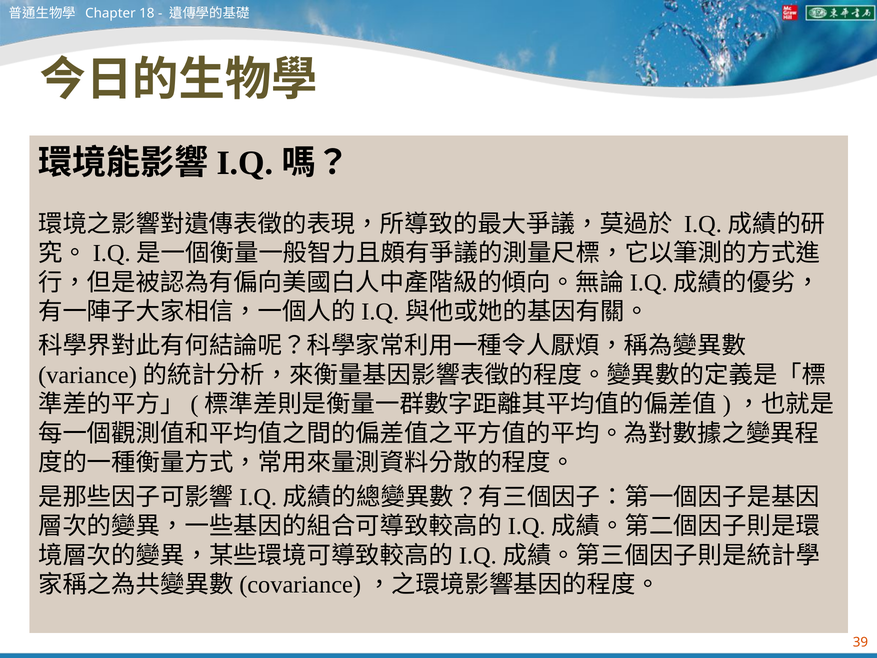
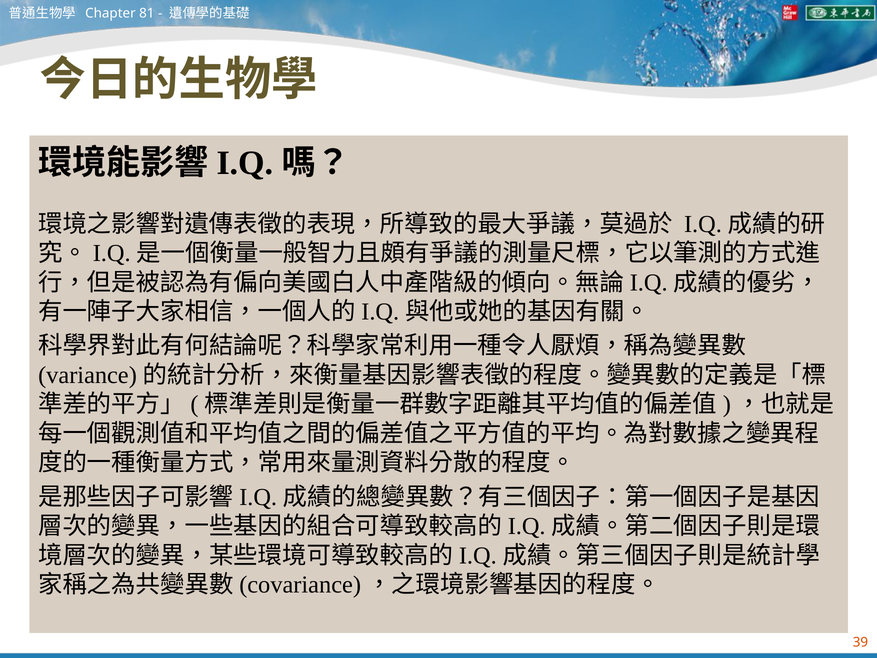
18: 18 -> 81
